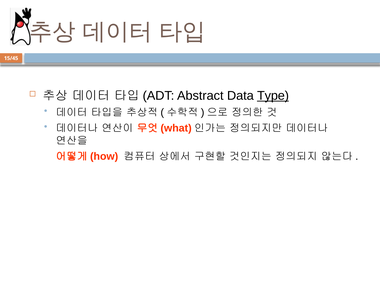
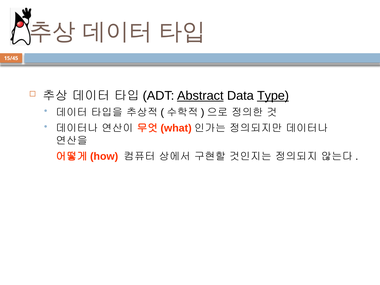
Abstract underline: none -> present
